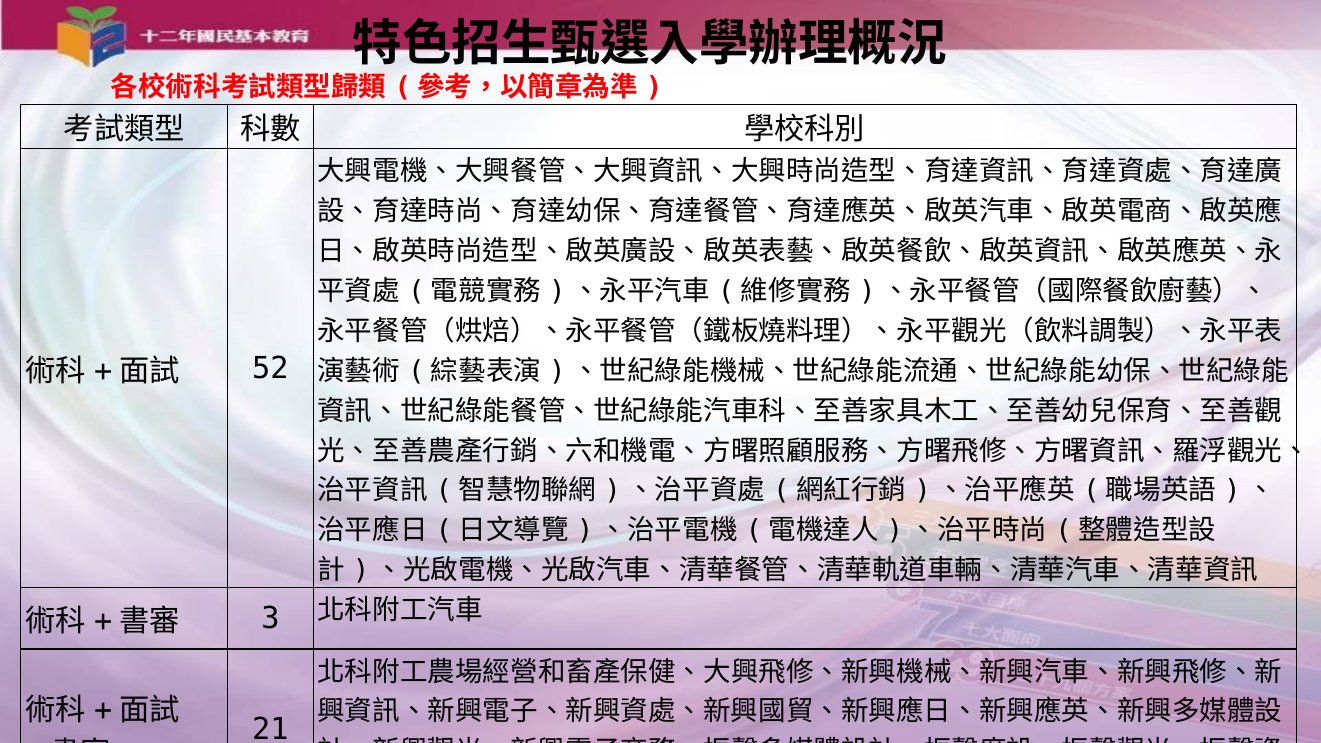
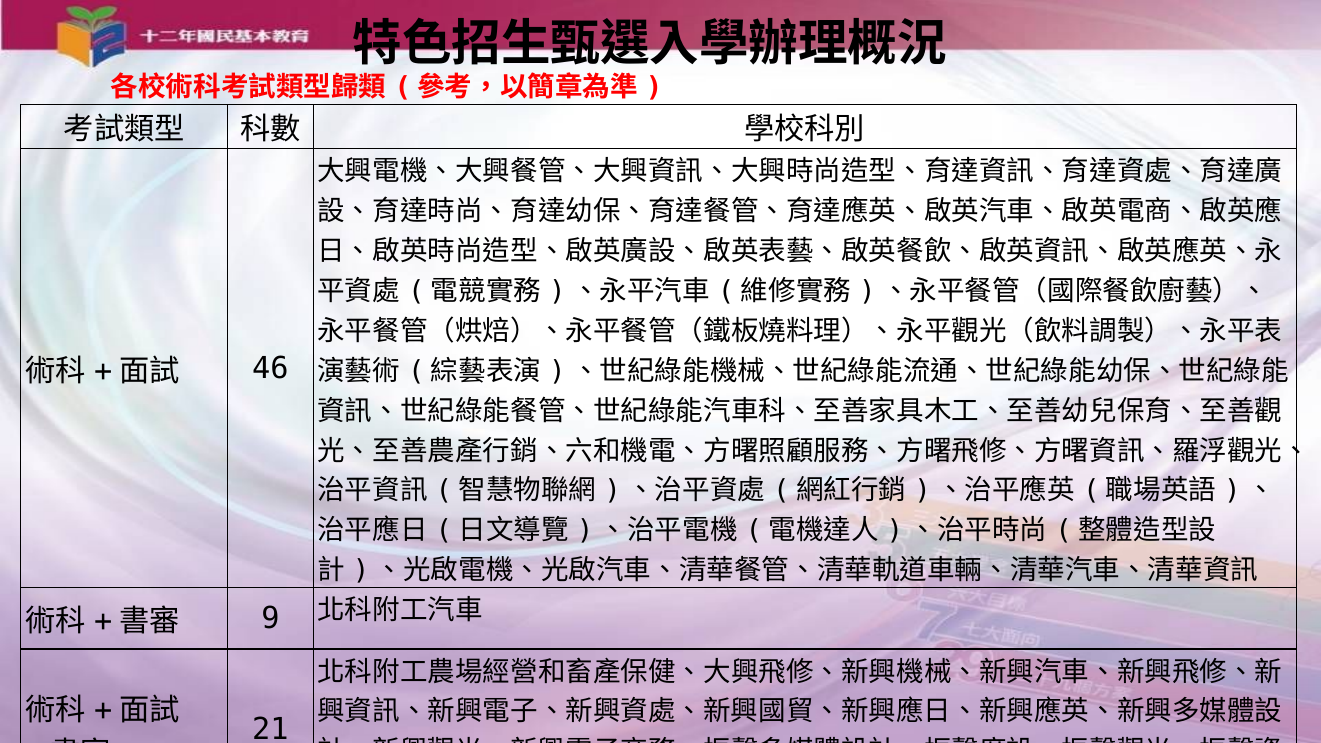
52: 52 -> 46
3: 3 -> 9
